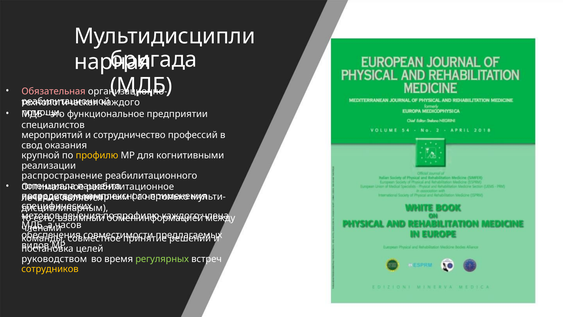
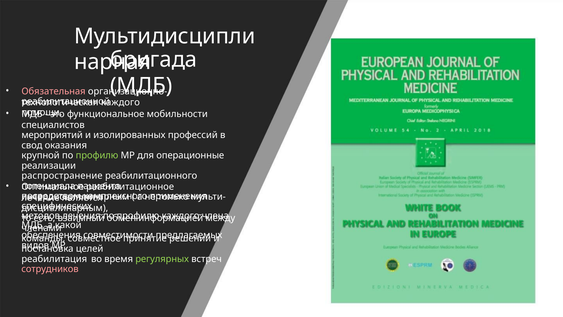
предприятии: предприятии -> мобильности
сотрудничество: сотрудничество -> изолированных
профилю at (97, 155) colour: yellow -> light green
когнитивными: когнитивными -> операционные
часов: часов -> какой
руководством: руководством -> реабилитация
сотрудников colour: yellow -> pink
